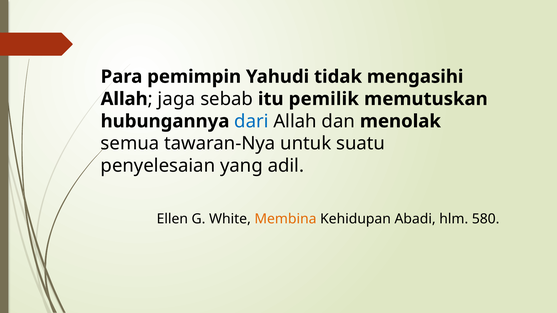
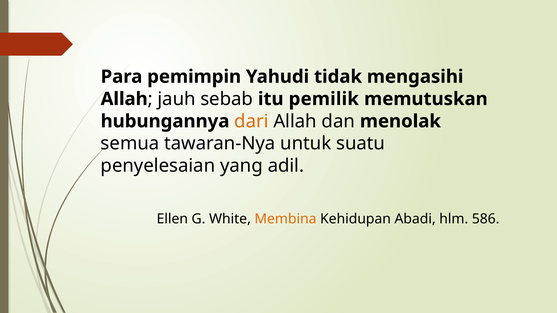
jaga: jaga -> jauh
dari colour: blue -> orange
580: 580 -> 586
